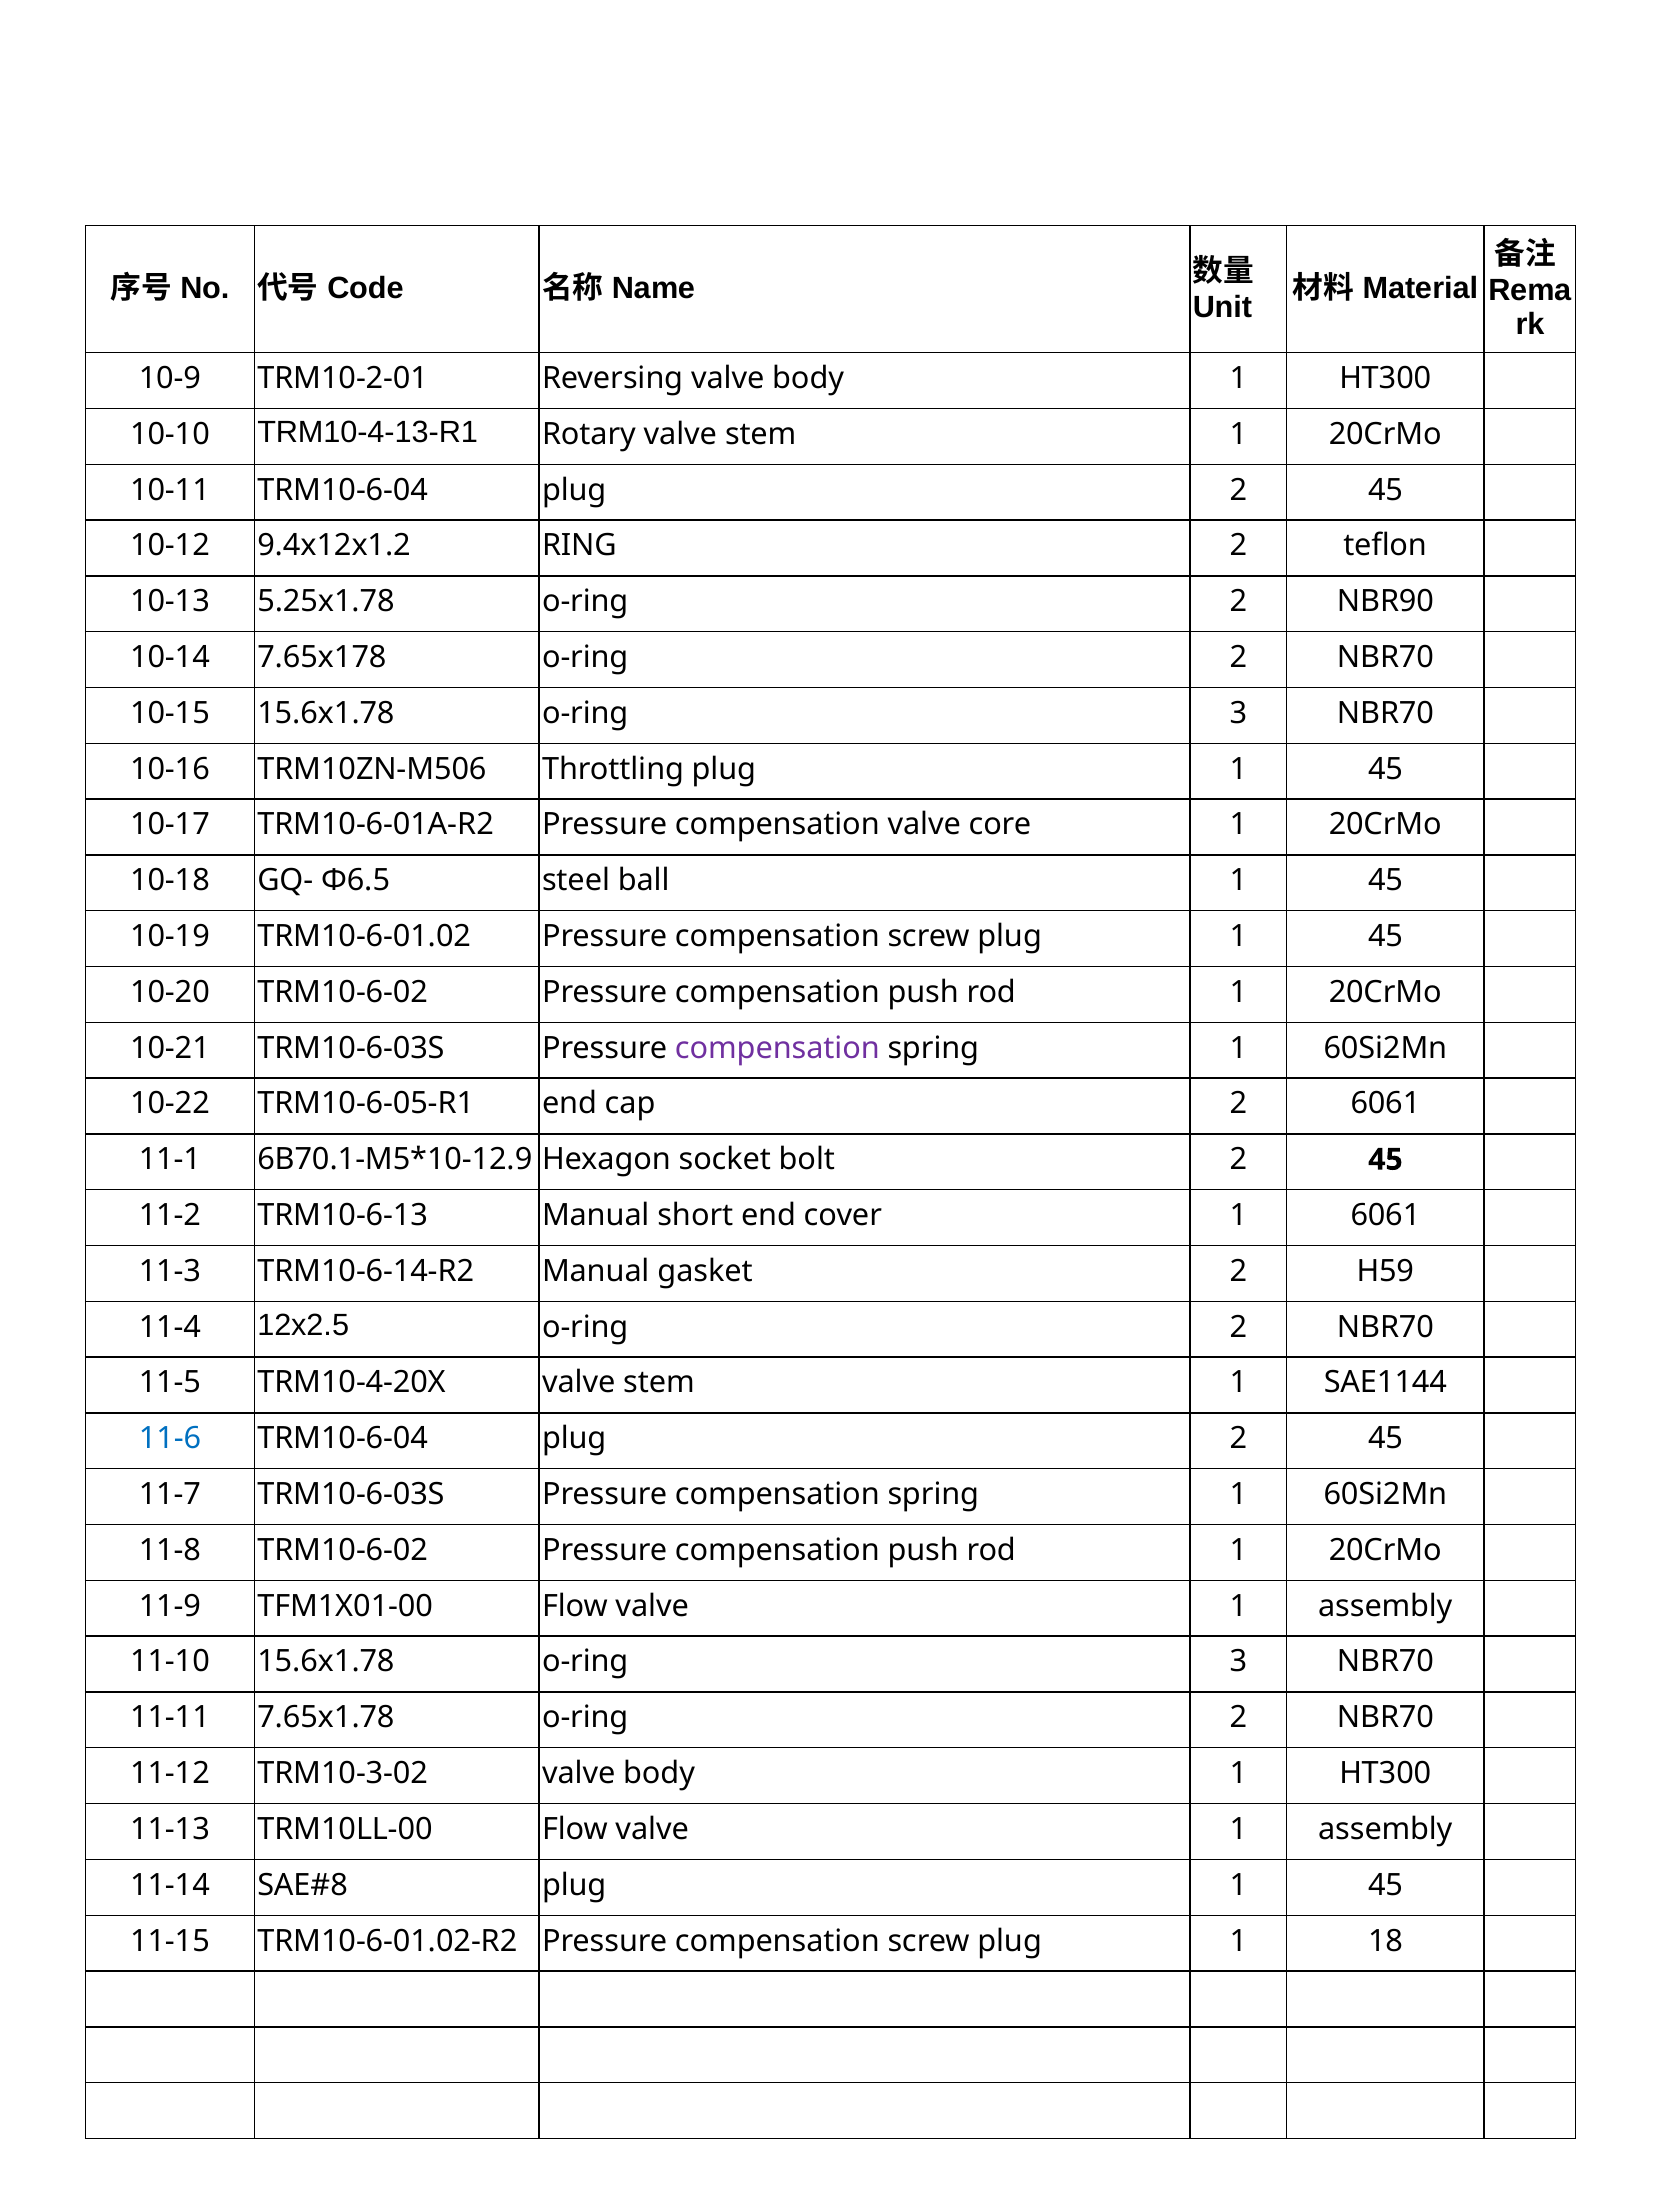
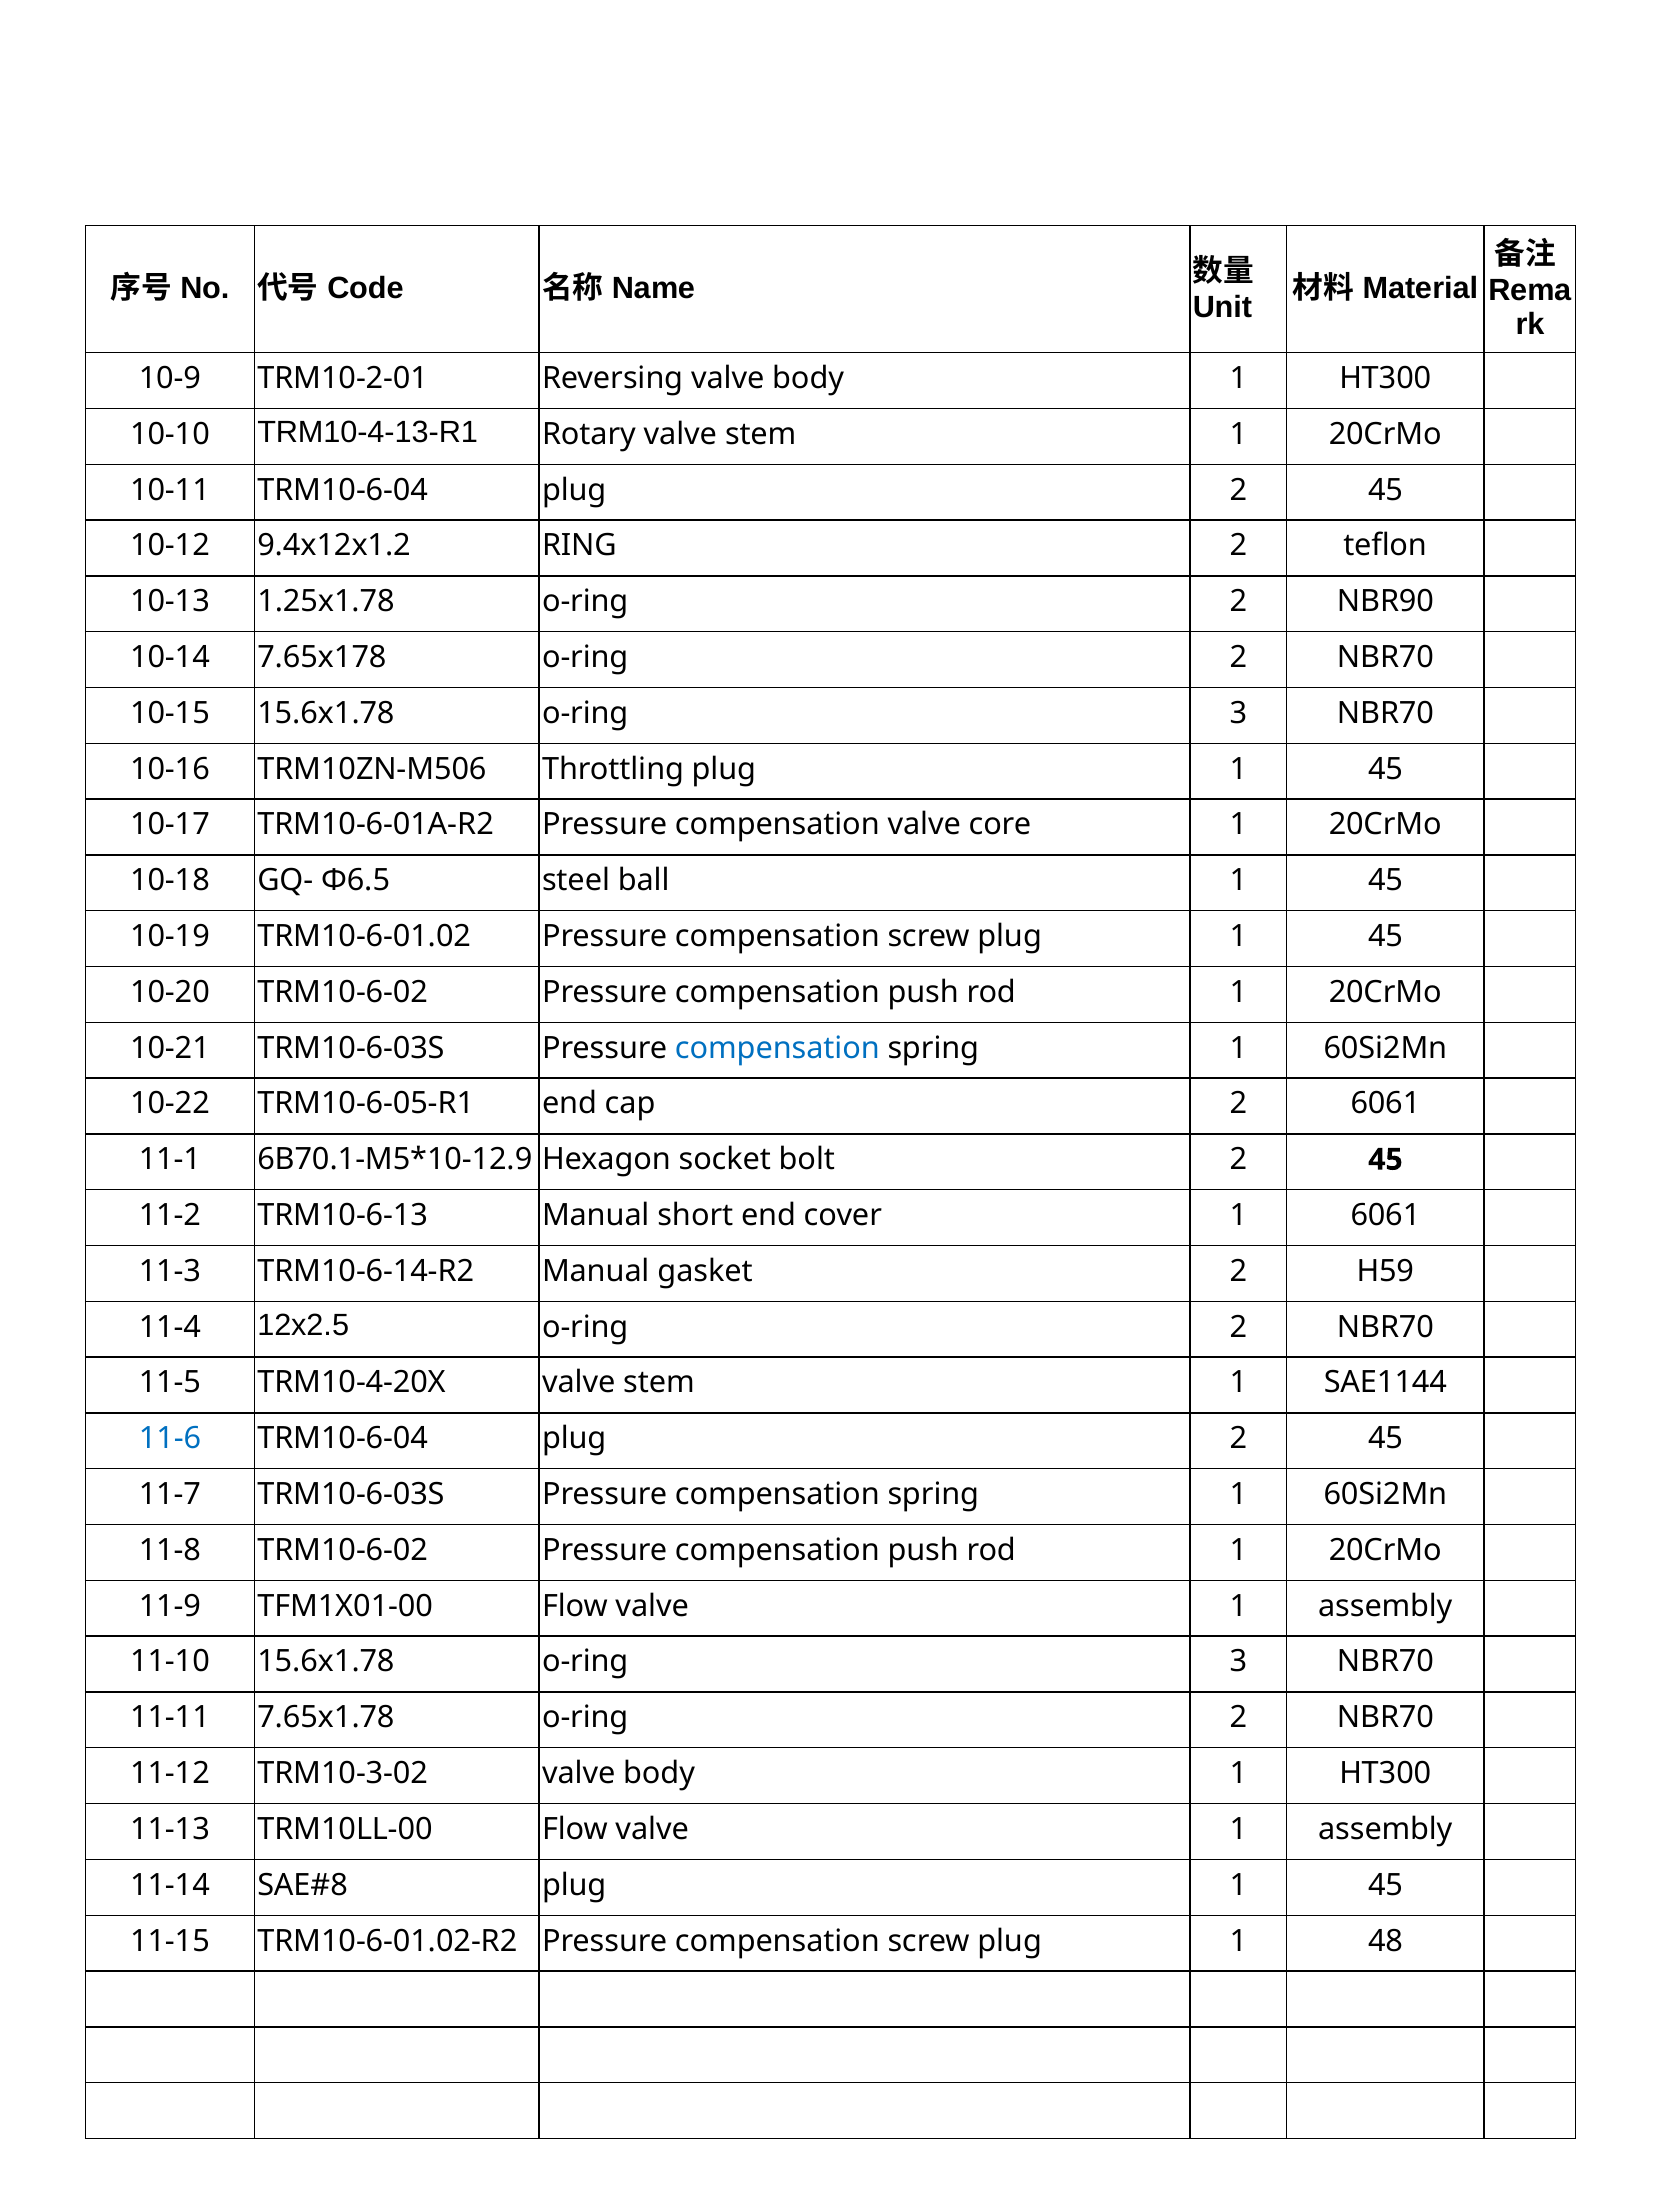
5.25x1.78: 5.25x1.78 -> 1.25x1.78
compensation at (777, 1048) colour: purple -> blue
18: 18 -> 48
